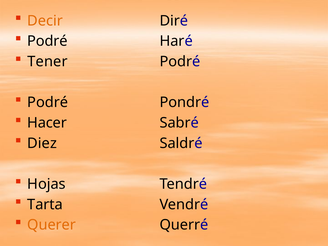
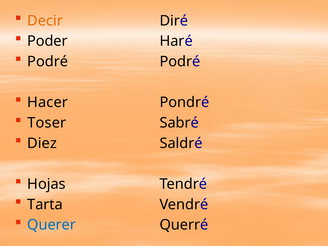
Podré at (47, 41): Podré -> Poder
Tener at (48, 62): Tener -> Podré
Podré at (48, 102): Podré -> Hacer
Hacer: Hacer -> Toser
Querer colour: orange -> blue
